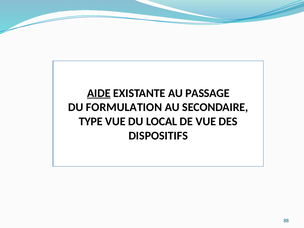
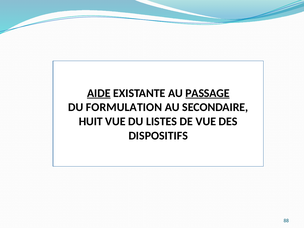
PASSAGE underline: none -> present
TYPE: TYPE -> HUIT
LOCAL: LOCAL -> LISTES
